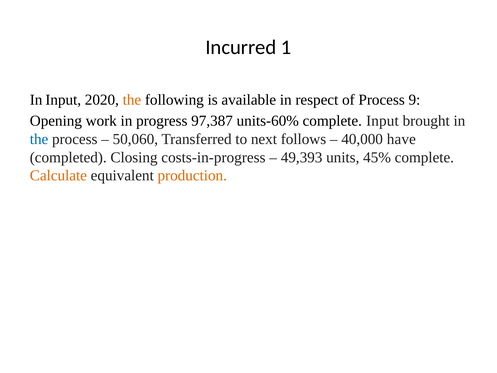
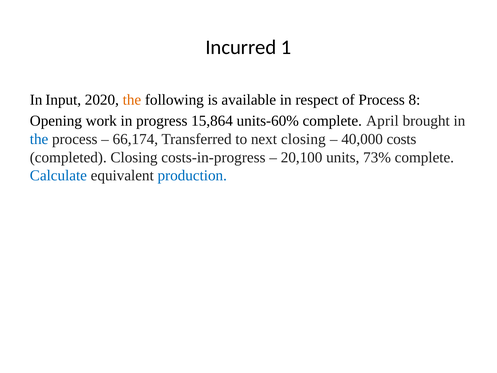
9: 9 -> 8
97,387: 97,387 -> 15,864
complete Input: Input -> April
50,060: 50,060 -> 66,174
next follows: follows -> closing
have: have -> costs
49,393: 49,393 -> 20,100
45%: 45% -> 73%
Calculate colour: orange -> blue
production colour: orange -> blue
